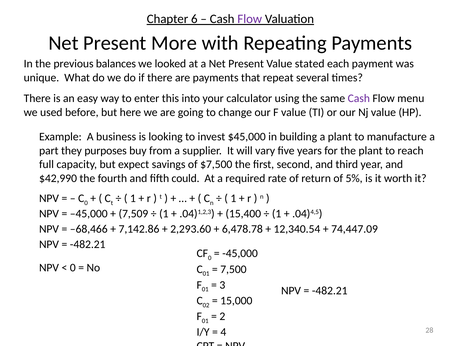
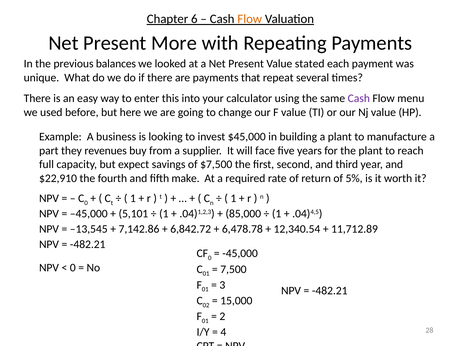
Flow at (250, 19) colour: purple -> orange
purposes: purposes -> revenues
vary: vary -> face
$42,990: $42,990 -> $22,910
could: could -> make
7,509: 7,509 -> 5,101
15,400: 15,400 -> 85,000
–68,466: –68,466 -> –13,545
2,293.60: 2,293.60 -> 6,842.72
74,447.09: 74,447.09 -> 11,712.89
